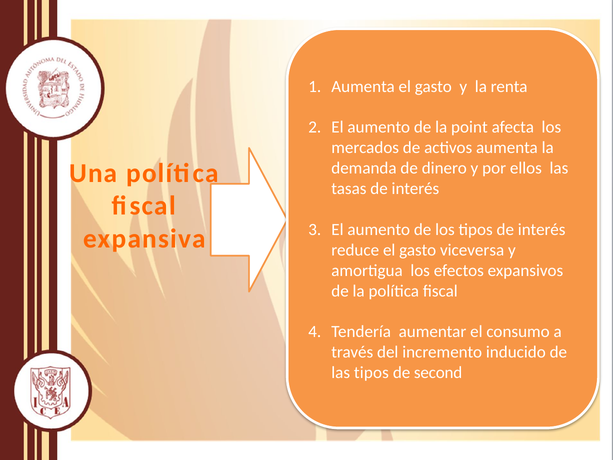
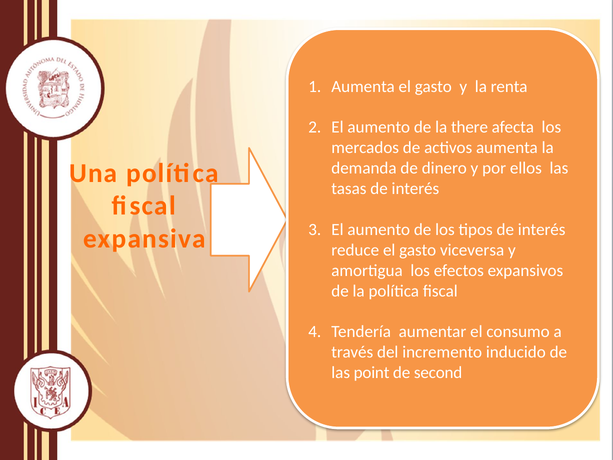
point: point -> there
las tipos: tipos -> point
